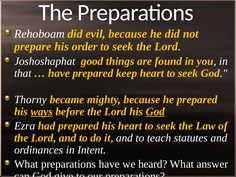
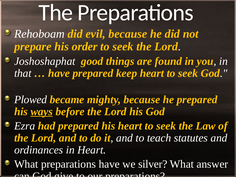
Thorny: Thorny -> Plowed
God at (155, 112) underline: present -> none
in Intent: Intent -> Heart
heard: heard -> silver
